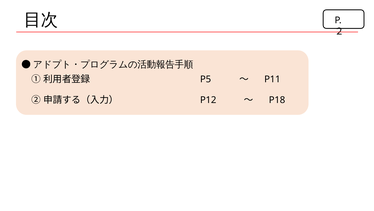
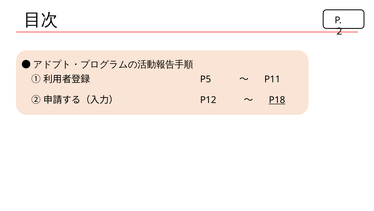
P18 underline: none -> present
